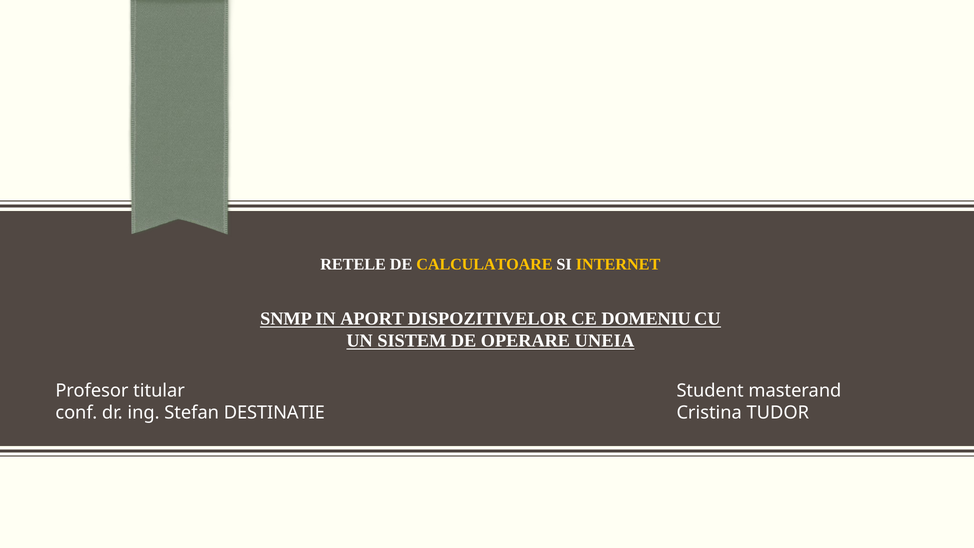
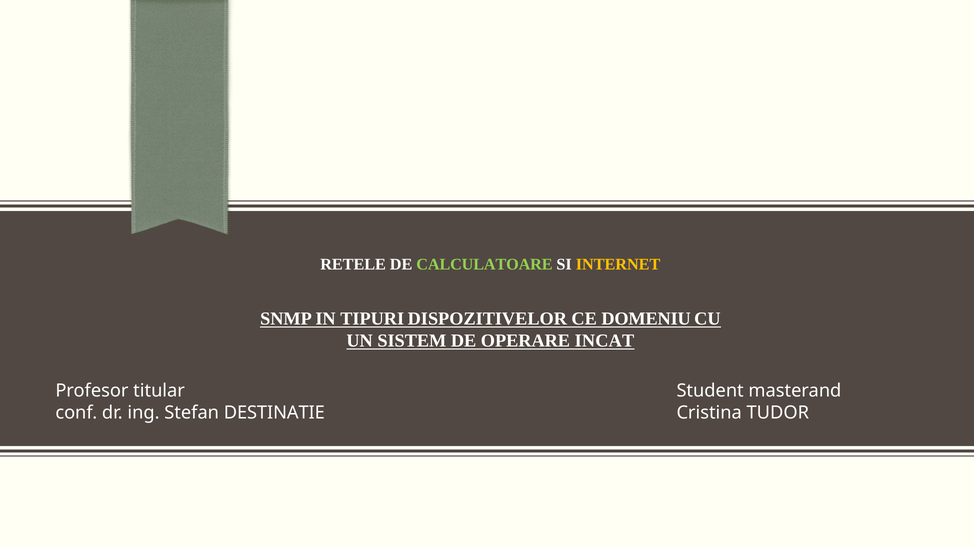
CALCULATOARE colour: yellow -> light green
APORT: APORT -> TIPURI
UNEIA: UNEIA -> INCAT
